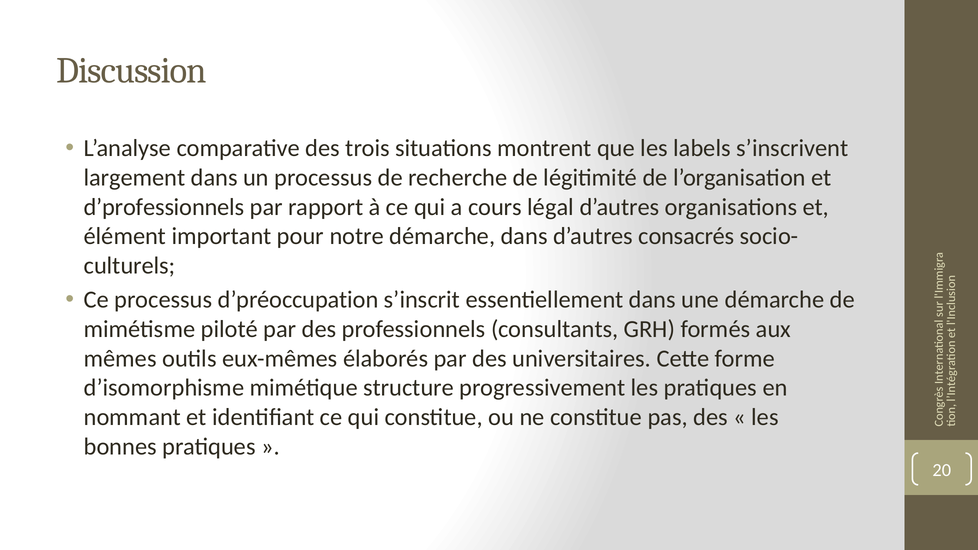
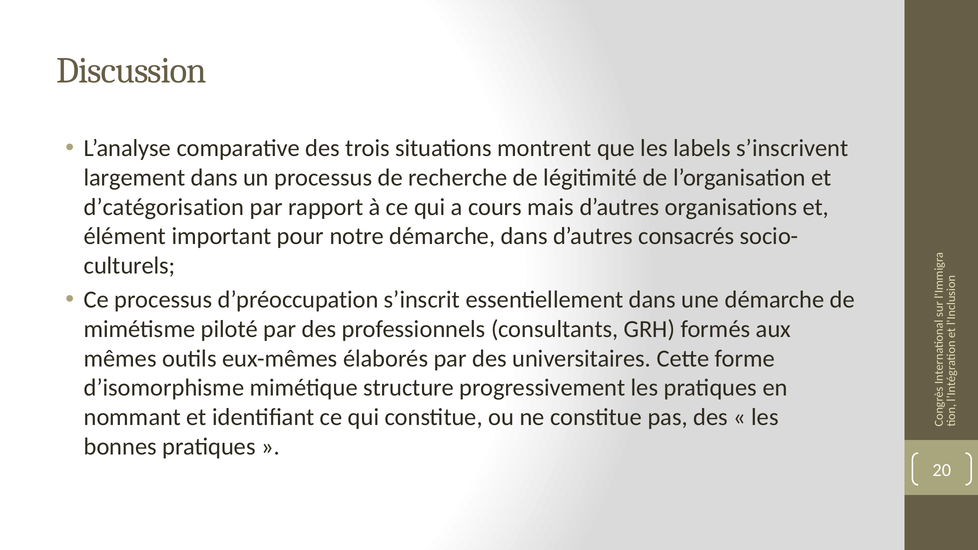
d’professionnels: d’professionnels -> d’catégorisation
légal: légal -> mais
